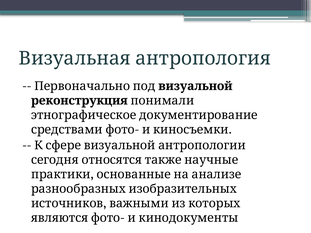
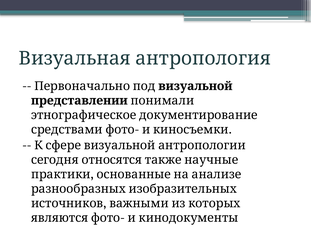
реконструкция: реконструкция -> представлении
